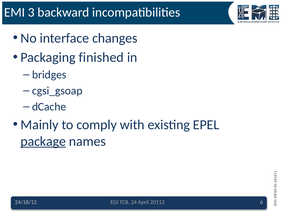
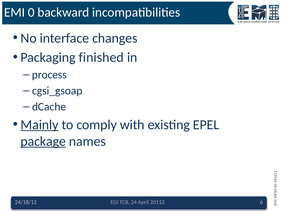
3: 3 -> 0
bridges: bridges -> process
Mainly underline: none -> present
